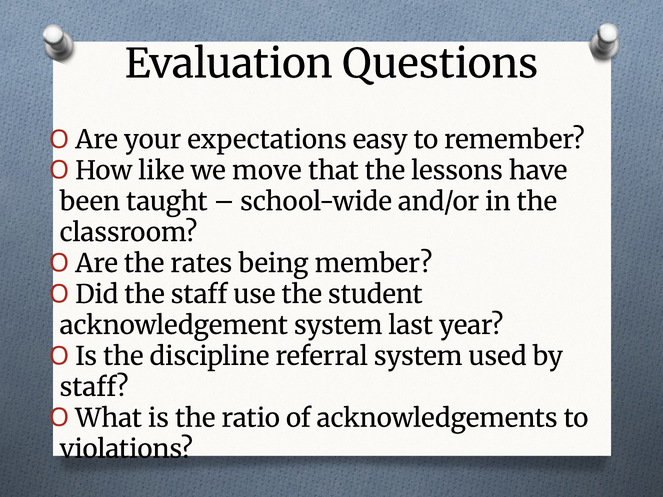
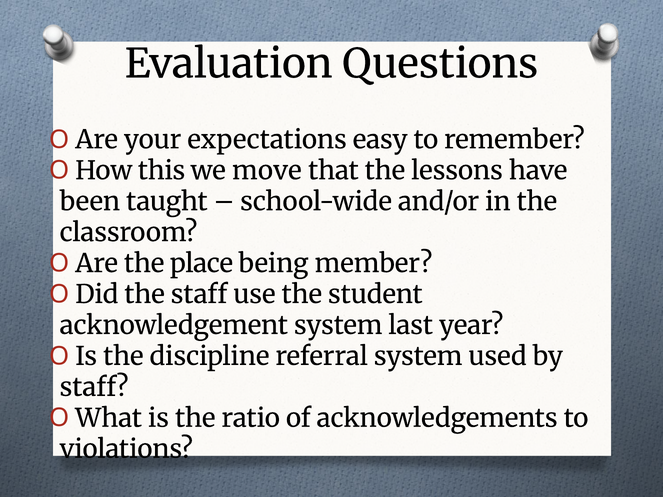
like: like -> this
rates: rates -> place
